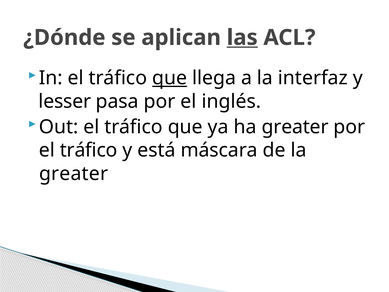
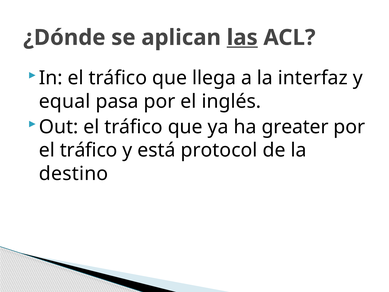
que at (170, 78) underline: present -> none
lesser: lesser -> equal
máscara: máscara -> protocol
greater at (74, 173): greater -> destino
